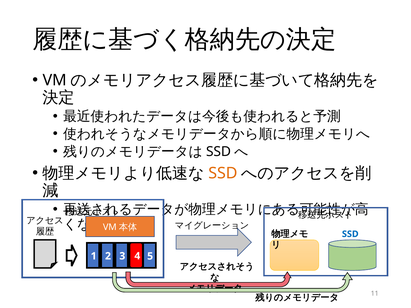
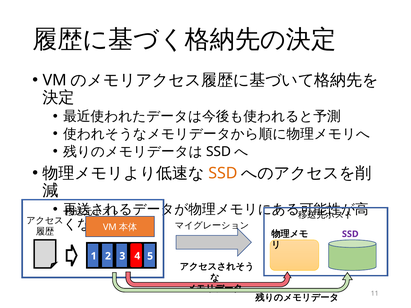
SSD at (350, 234) colour: blue -> purple
